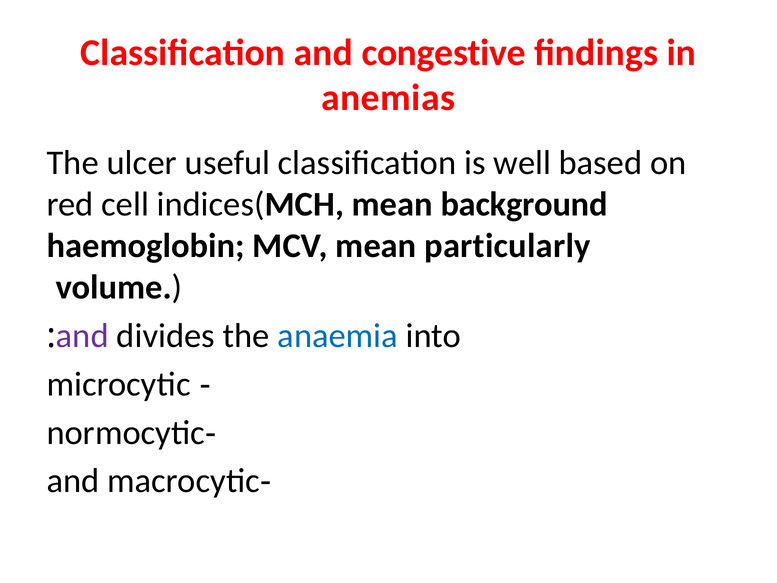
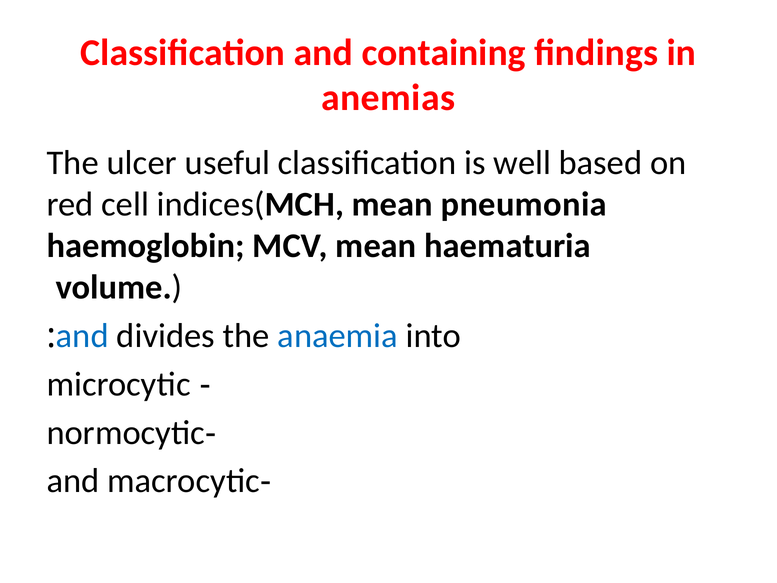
congestive: congestive -> containing
background: background -> pneumonia
particularly: particularly -> haematuria
and at (82, 336) colour: purple -> blue
